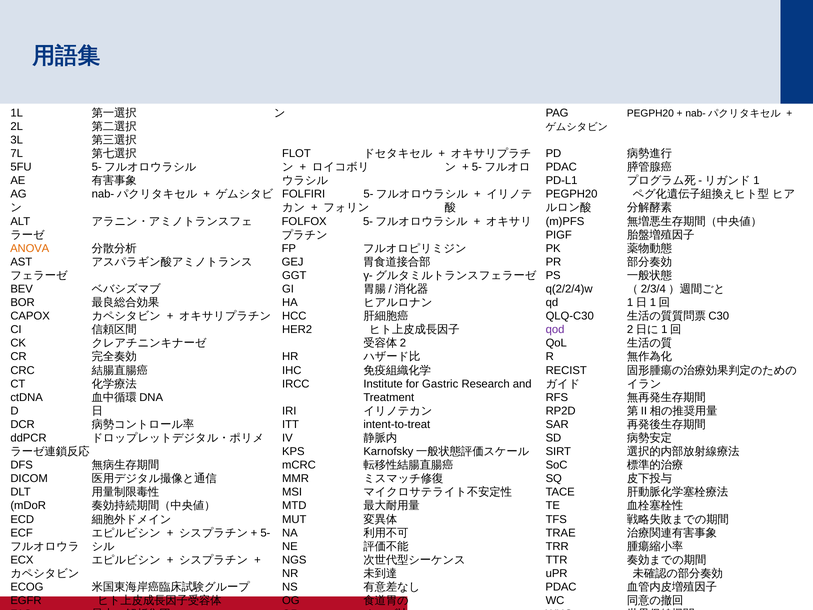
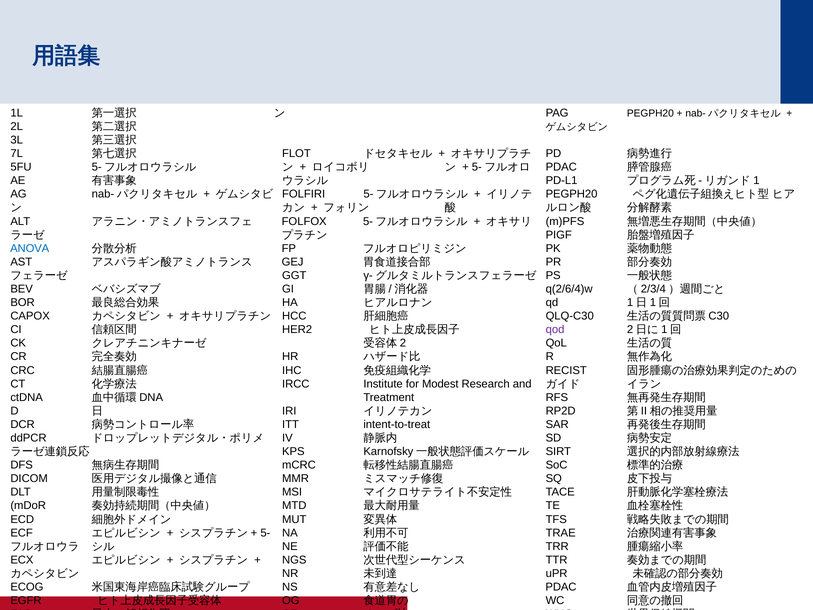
ANOVA colour: orange -> blue
q(2/2/4)w: q(2/2/4)w -> q(2/6/4)w
Gastric: Gastric -> Modest
